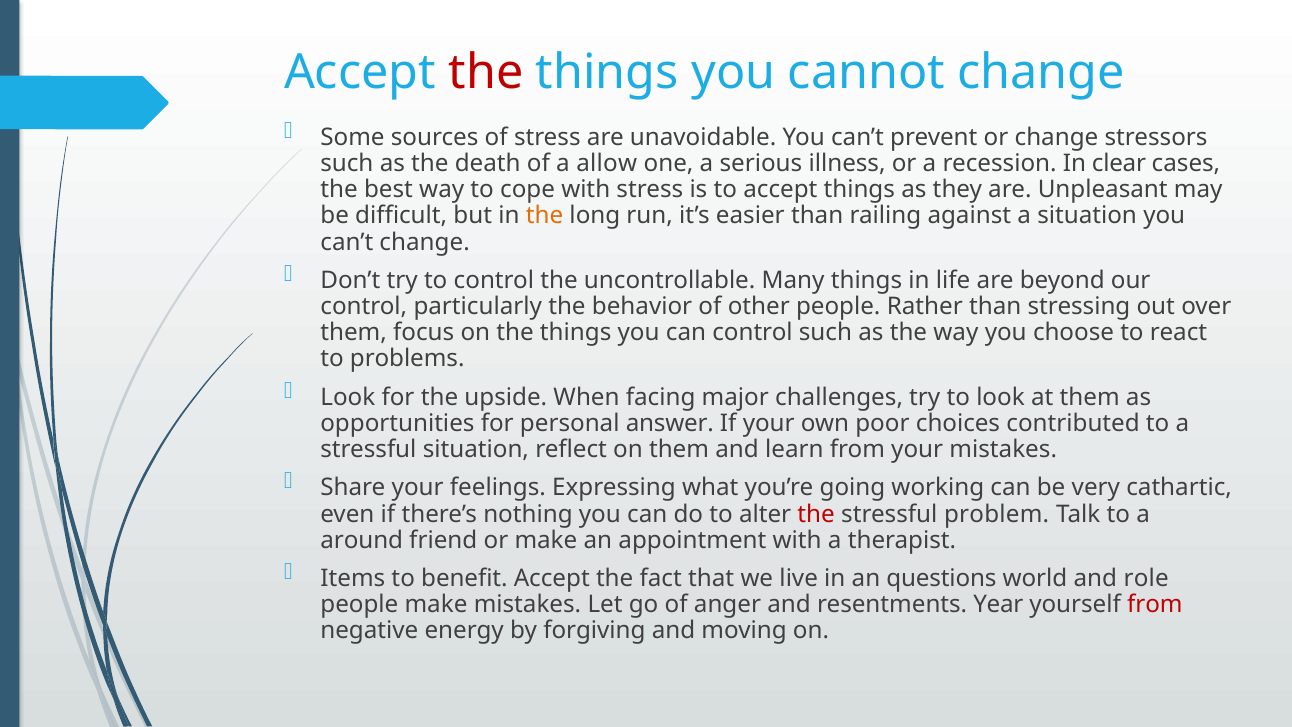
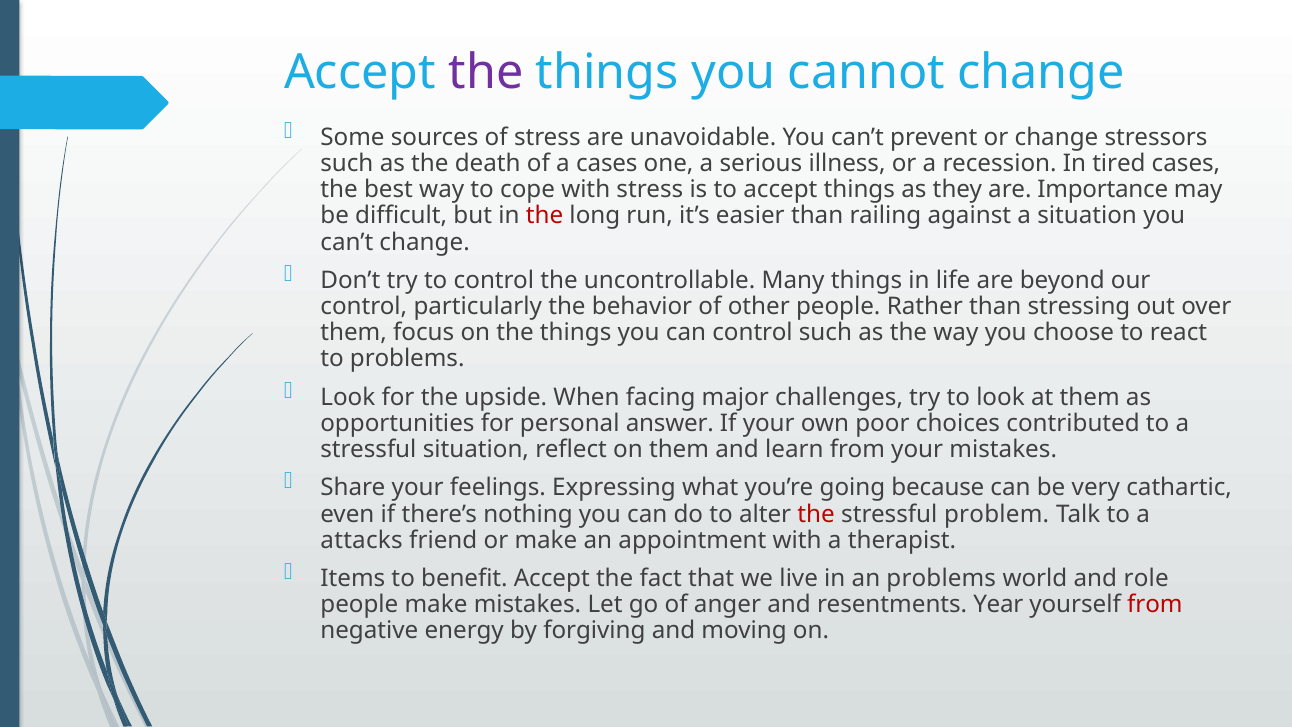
the at (486, 72) colour: red -> purple
a allow: allow -> cases
clear: clear -> tired
Unpleasant: Unpleasant -> Importance
the at (545, 216) colour: orange -> red
working: working -> because
around: around -> attacks
an questions: questions -> problems
